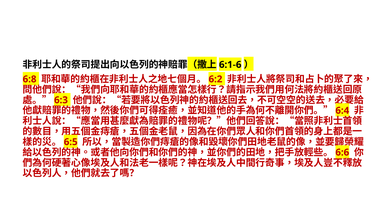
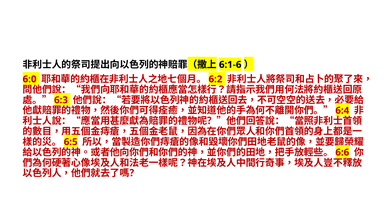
6:8: 6:8 -> 6:0
